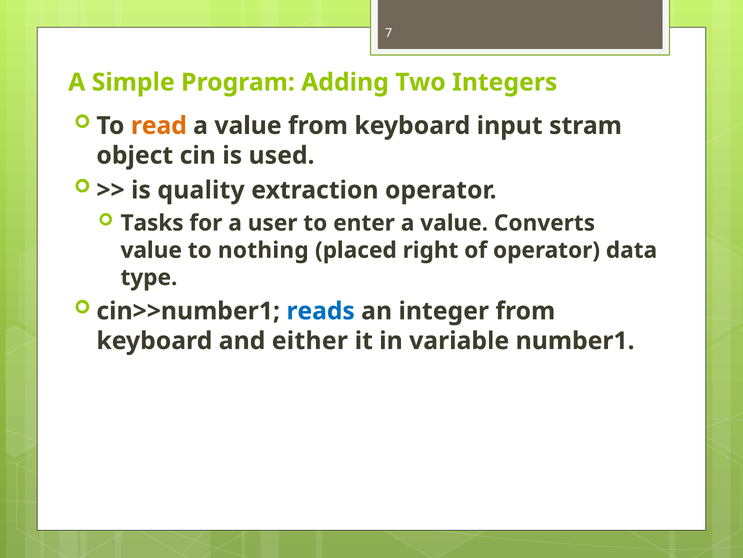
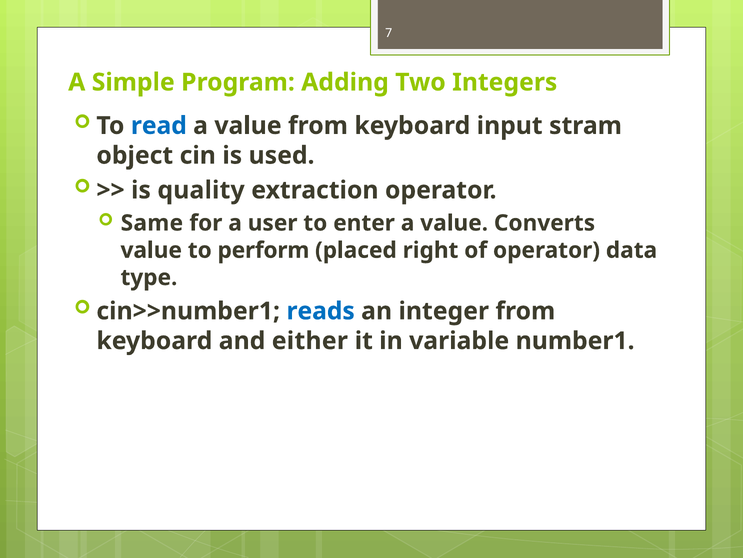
read colour: orange -> blue
Tasks: Tasks -> Same
nothing: nothing -> perform
